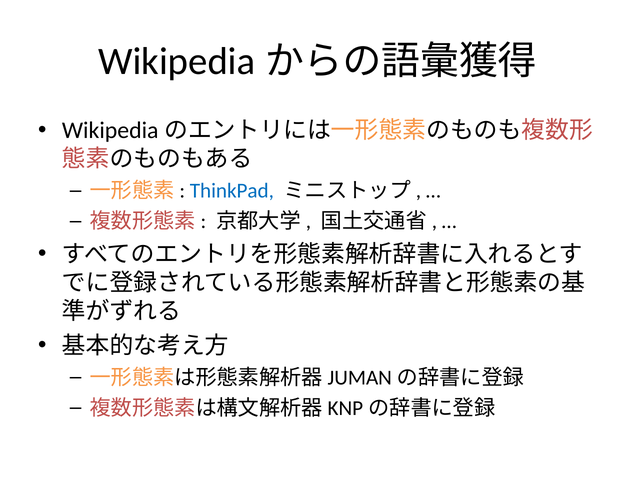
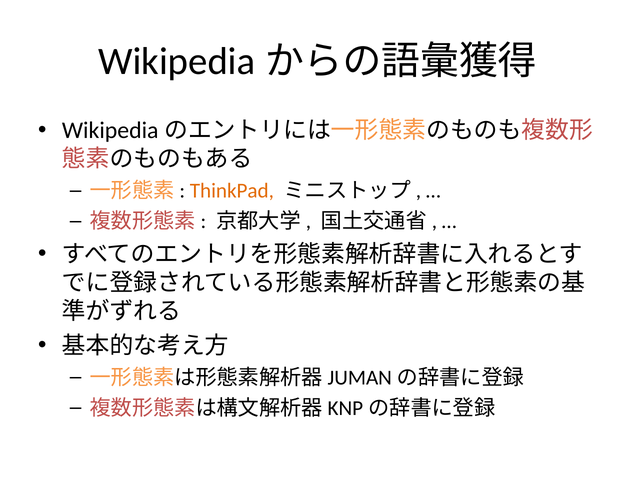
ThinkPad colour: blue -> orange
